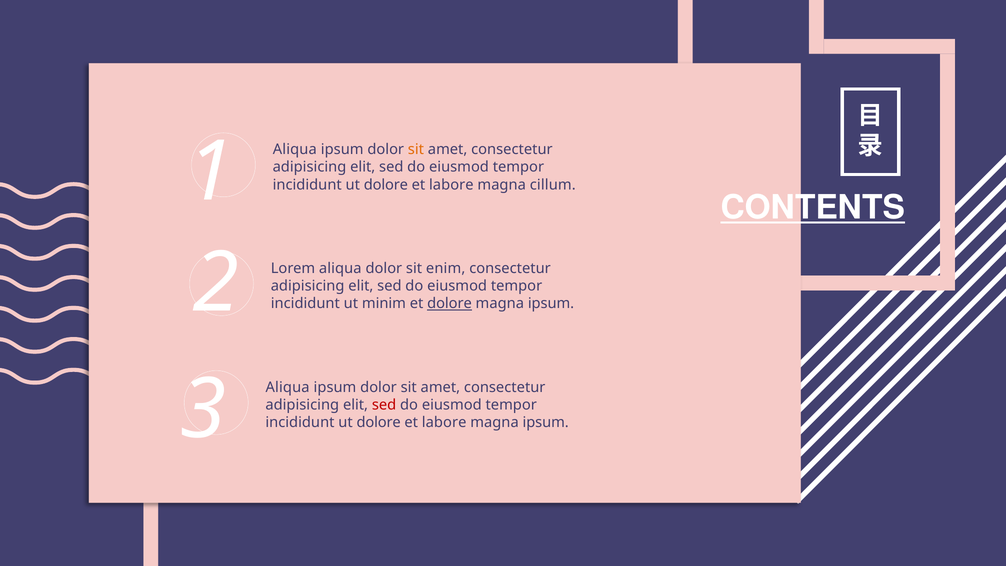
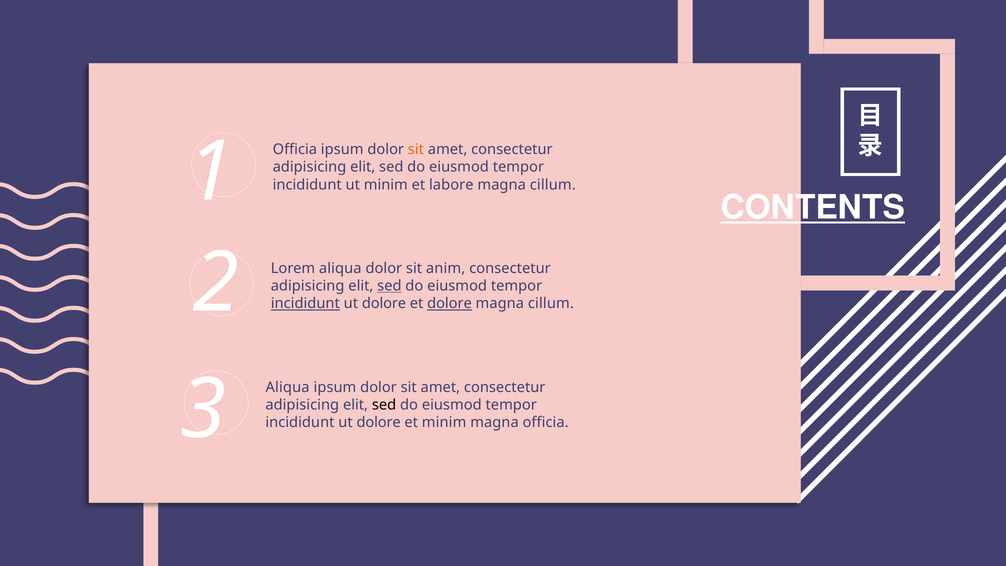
1 Aliqua: Aliqua -> Officia
dolore at (386, 185): dolore -> minim
enim: enim -> anim
sed at (389, 286) underline: none -> present
incididunt at (305, 303) underline: none -> present
minim at (384, 303): minim -> dolore
ipsum at (551, 303): ipsum -> cillum
sed at (384, 405) colour: red -> black
labore at (444, 422): labore -> minim
ipsum at (546, 422): ipsum -> officia
